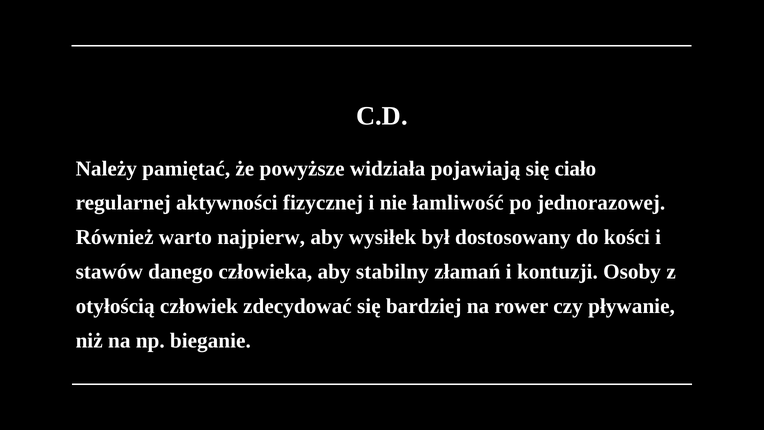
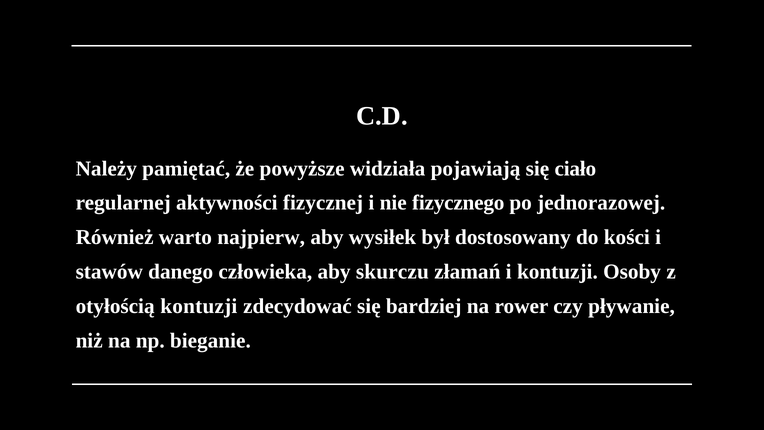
łamliwość: łamliwość -> fizycznego
stabilny: stabilny -> skurczu
otyłością człowiek: człowiek -> kontuzji
